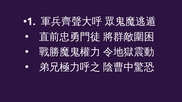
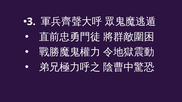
1: 1 -> 3
